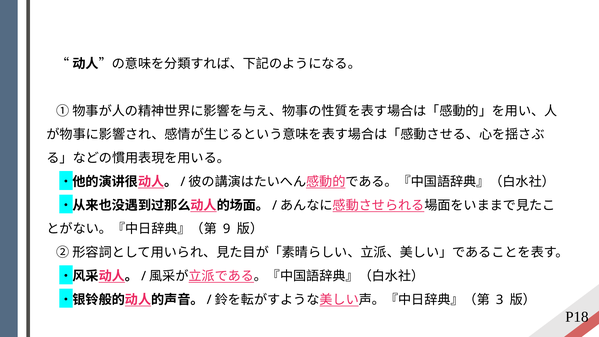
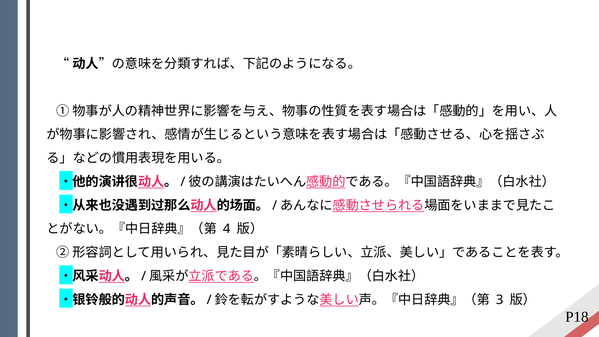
9: 9 -> 4
